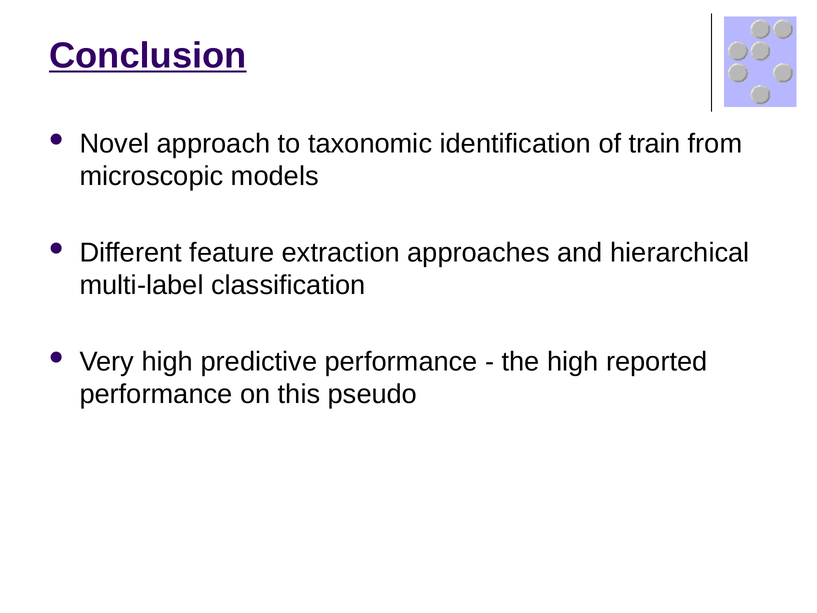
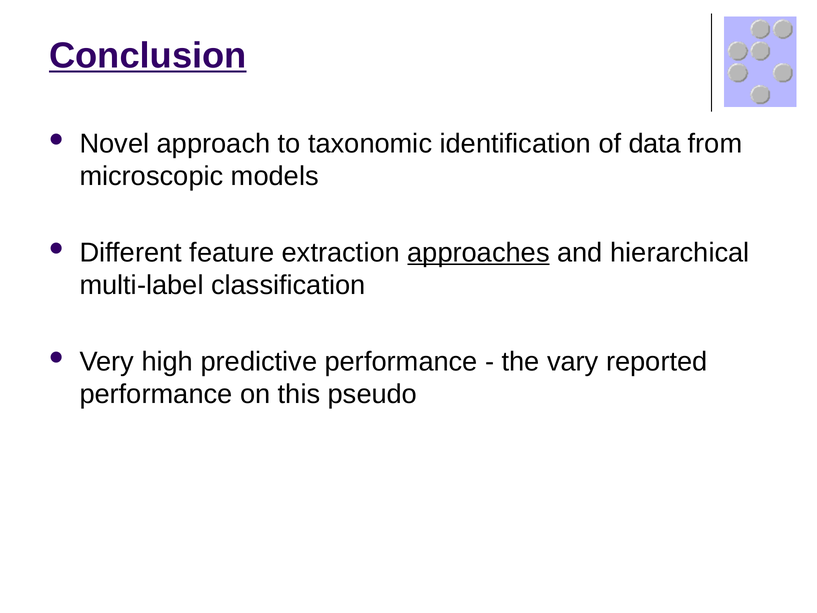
train: train -> data
approaches underline: none -> present
the high: high -> vary
